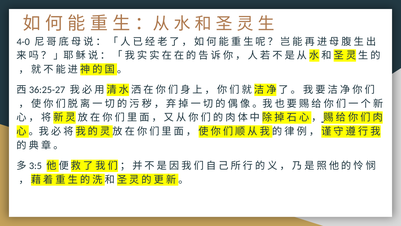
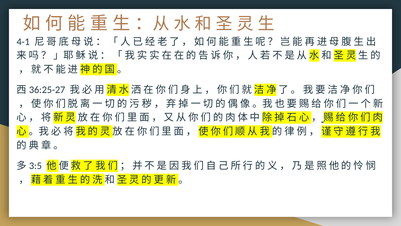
4-0: 4-0 -> 4-1
